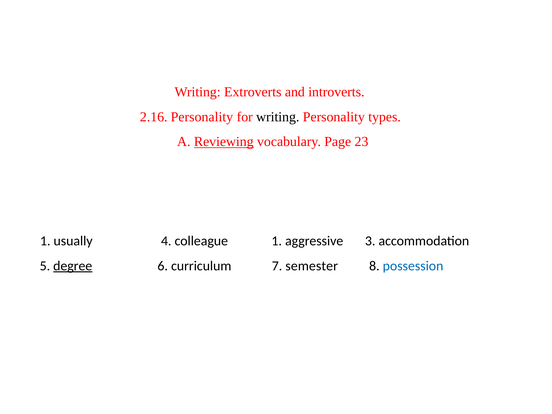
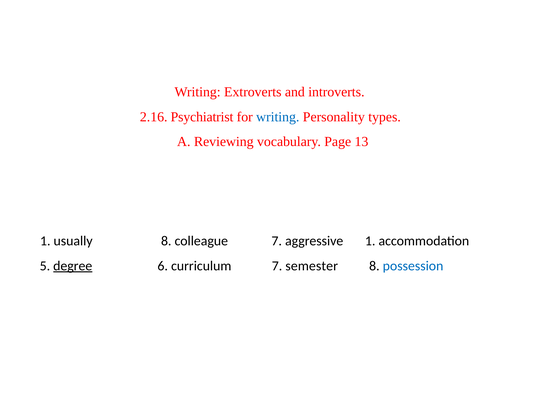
2.16 Personality: Personality -> Psychiatrist
writing at (278, 117) colour: black -> blue
Reviewing underline: present -> none
23: 23 -> 13
usually 4: 4 -> 8
colleague 1: 1 -> 7
aggressive 3: 3 -> 1
